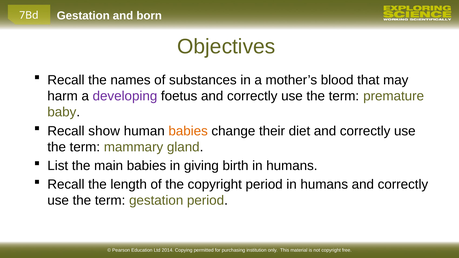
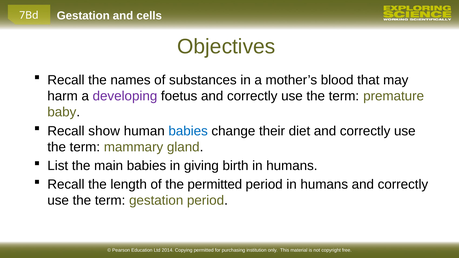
born: born -> cells
babies at (188, 131) colour: orange -> blue
the copyright: copyright -> permitted
